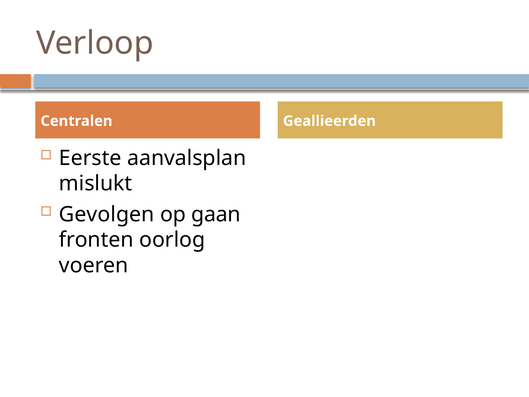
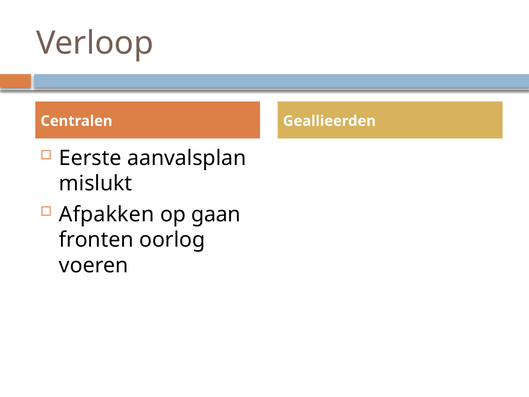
Gevolgen: Gevolgen -> Afpakken
